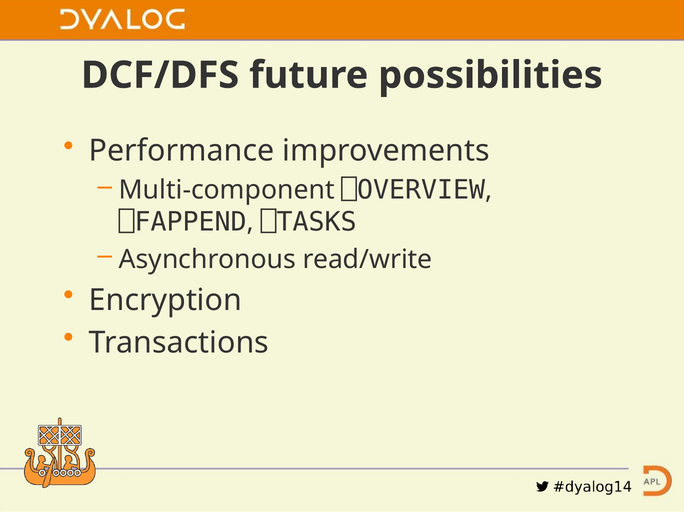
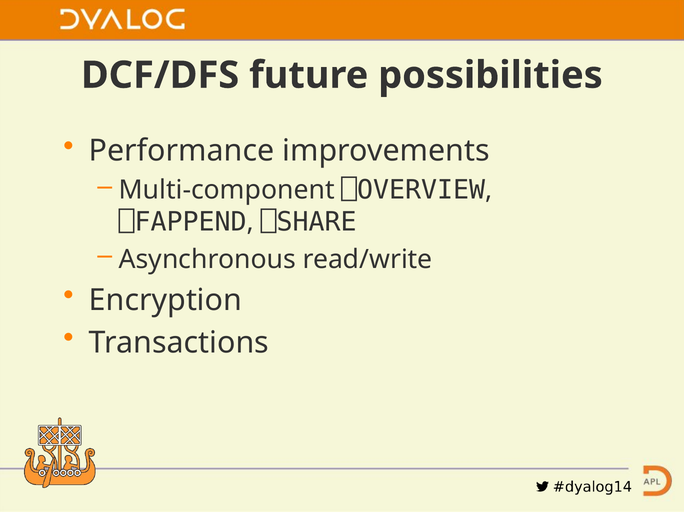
⎕TASKS: ⎕TASKS -> ⎕SHARE
